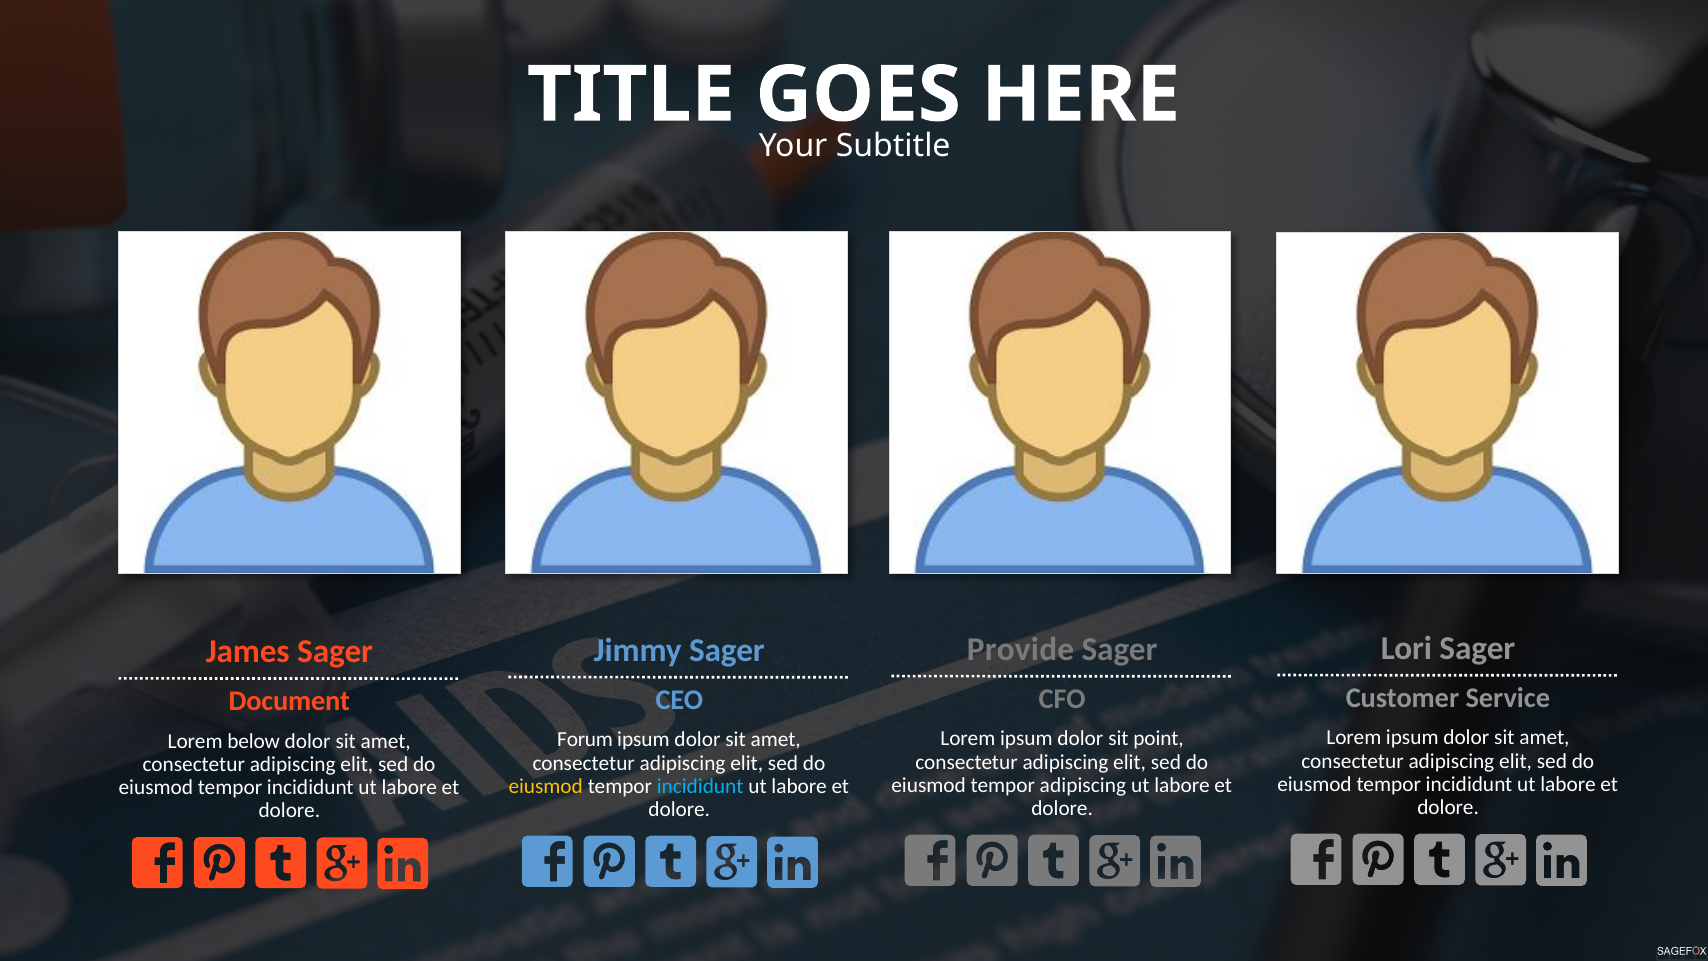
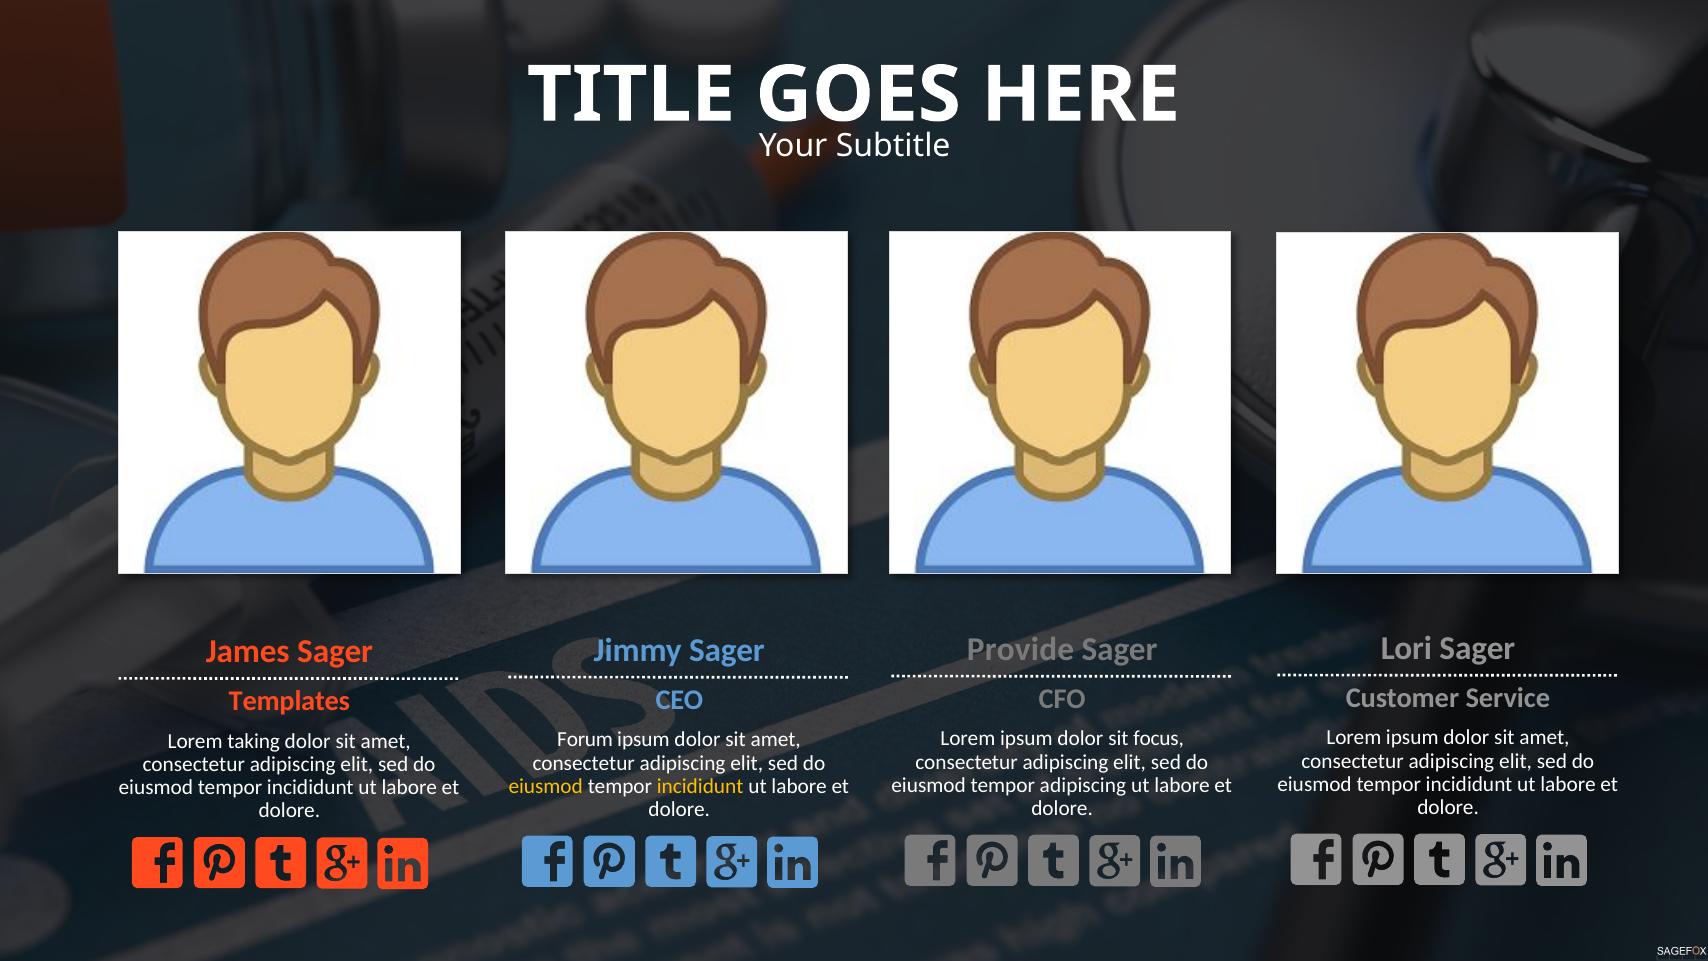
Document: Document -> Templates
point: point -> focus
below: below -> taking
incididunt at (700, 786) colour: light blue -> yellow
